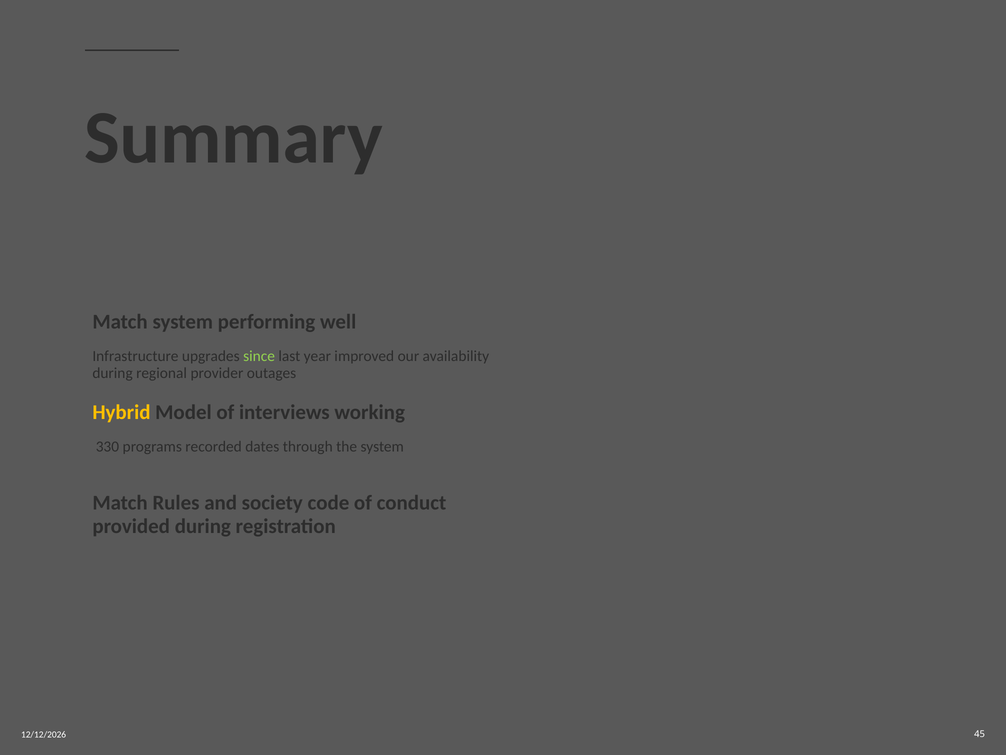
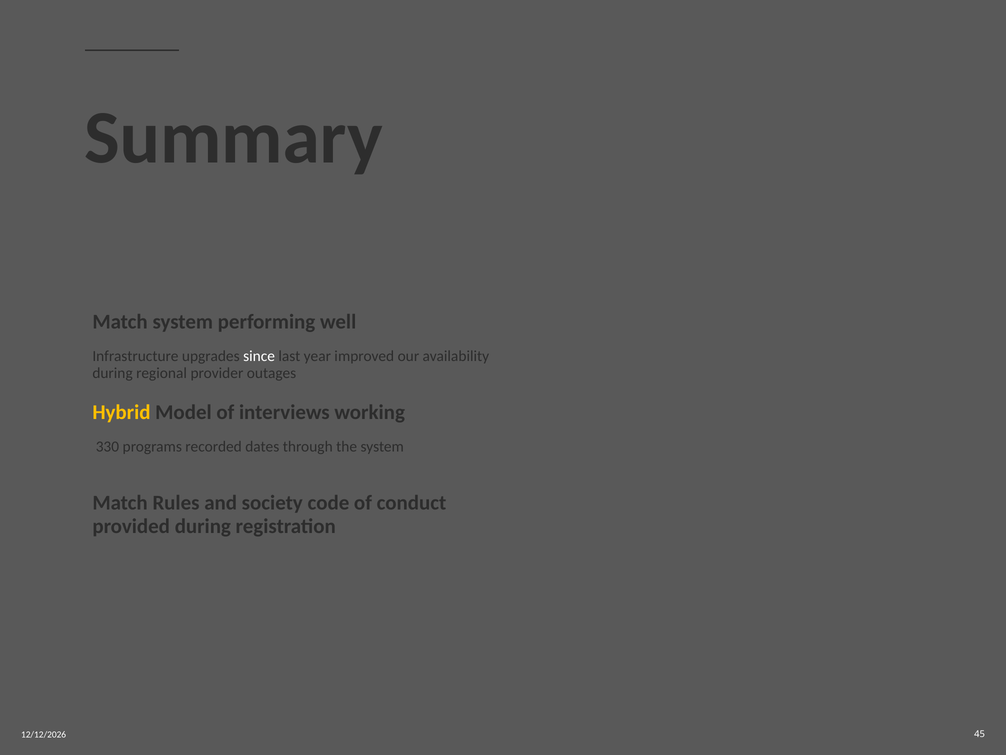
since colour: light green -> white
